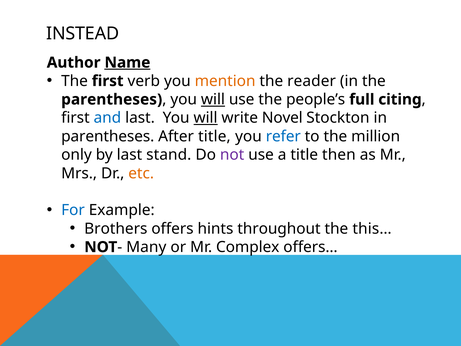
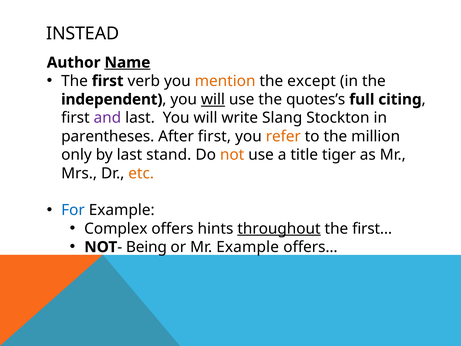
reader: reader -> except
parentheses at (112, 99): parentheses -> independent
people’s: people’s -> quotes’s
and colour: blue -> purple
will at (206, 118) underline: present -> none
Novel: Novel -> Slang
After title: title -> first
refer colour: blue -> orange
not at (232, 155) colour: purple -> orange
then: then -> tiger
Brothers: Brothers -> Complex
throughout underline: none -> present
this…: this… -> first…
Many: Many -> Being
Mr Complex: Complex -> Example
